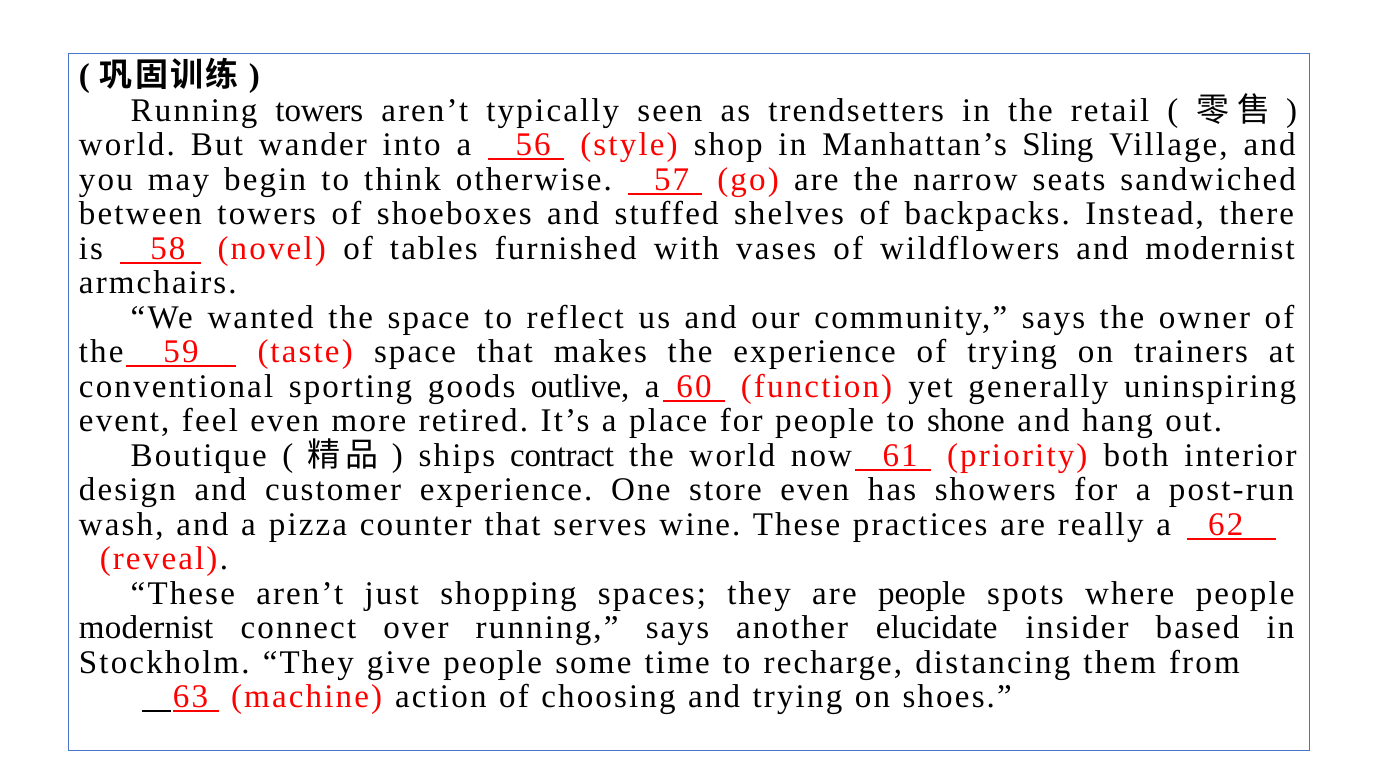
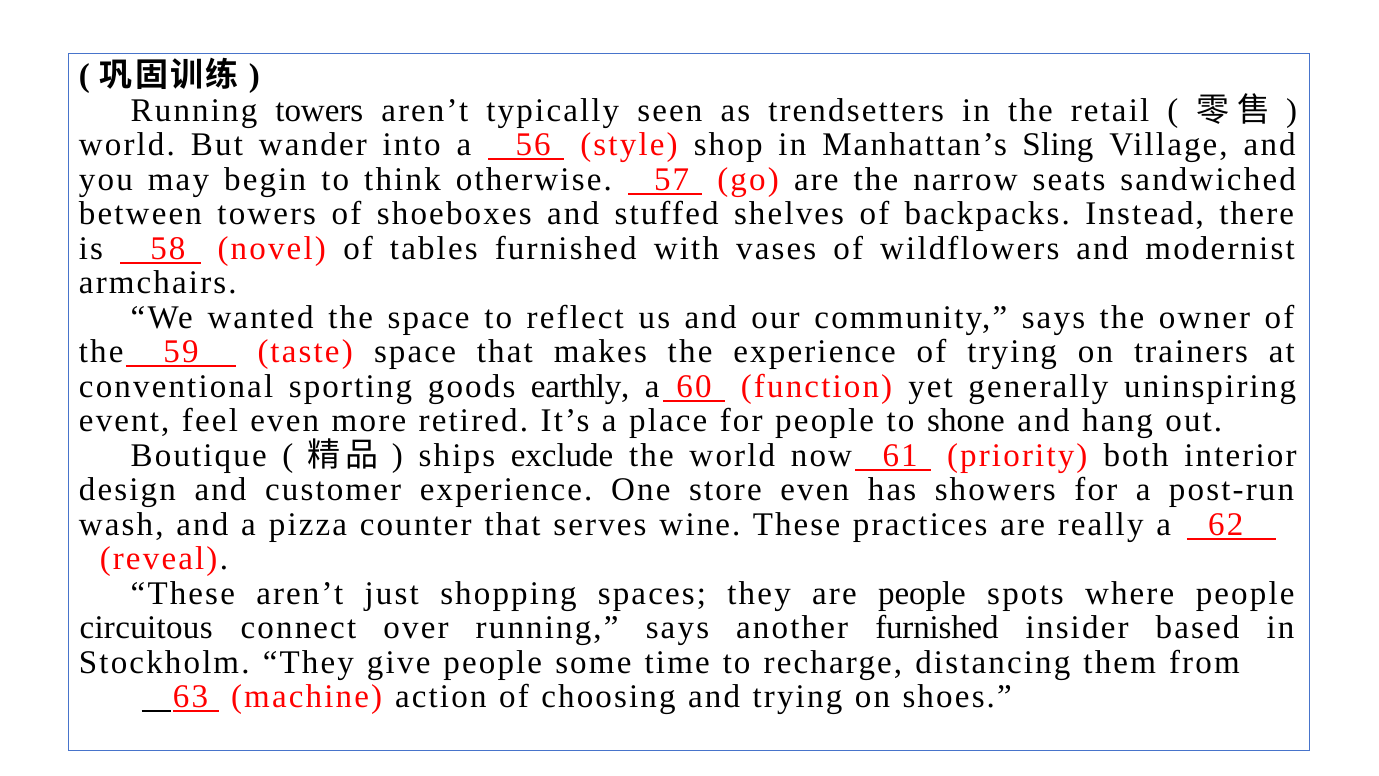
outlive: outlive -> earthly
contract: contract -> exclude
modernist at (146, 627): modernist -> circuitous
another elucidate: elucidate -> furnished
